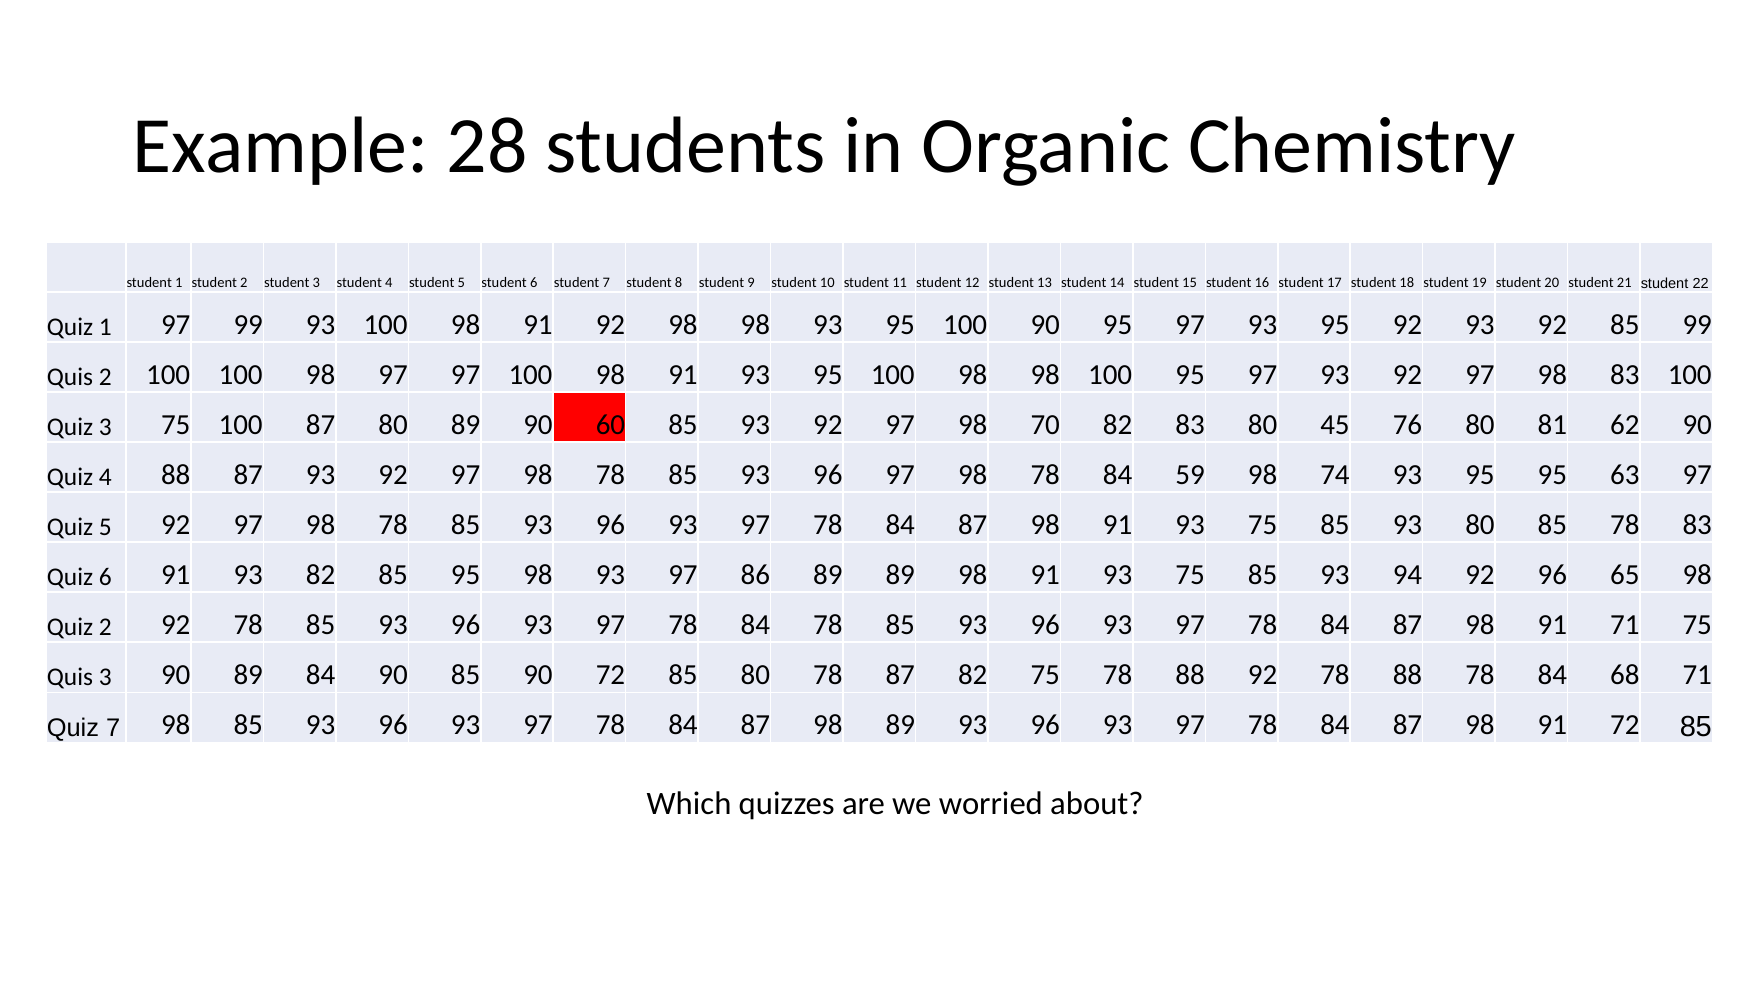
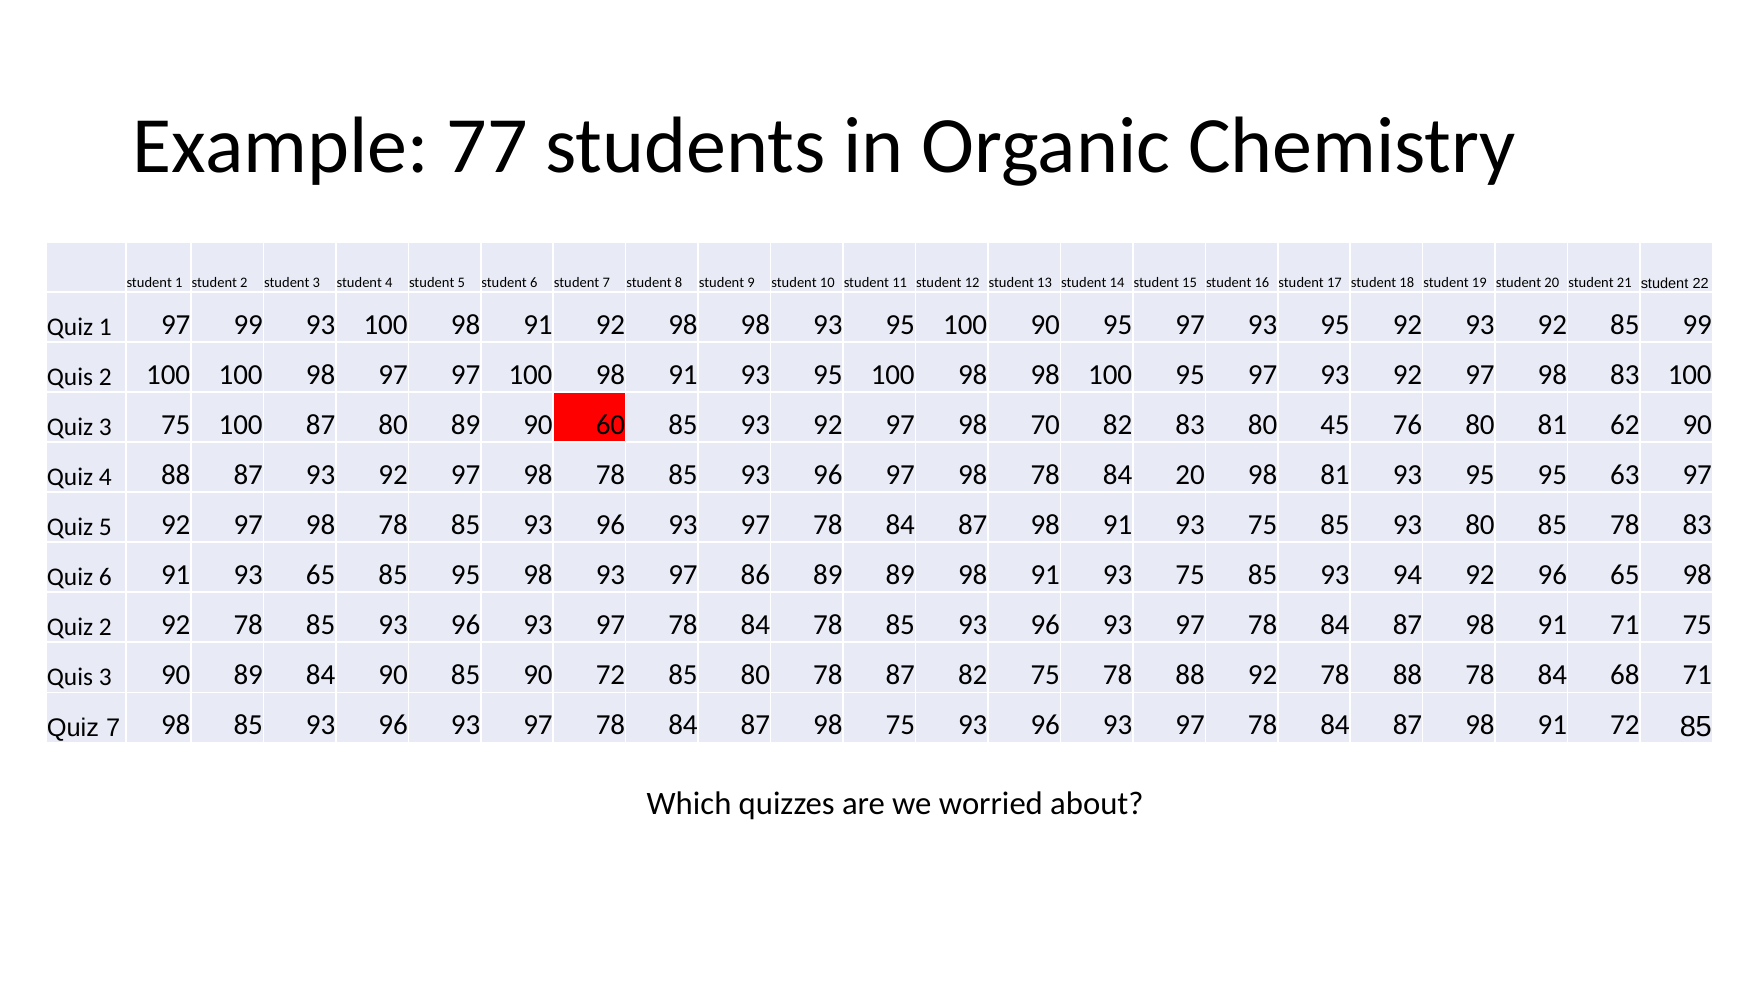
28: 28 -> 77
84 59: 59 -> 20
98 74: 74 -> 81
93 82: 82 -> 65
98 89: 89 -> 75
